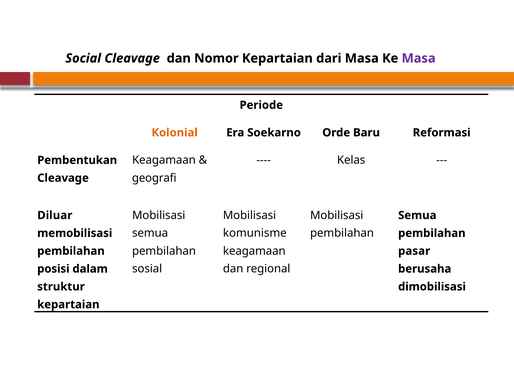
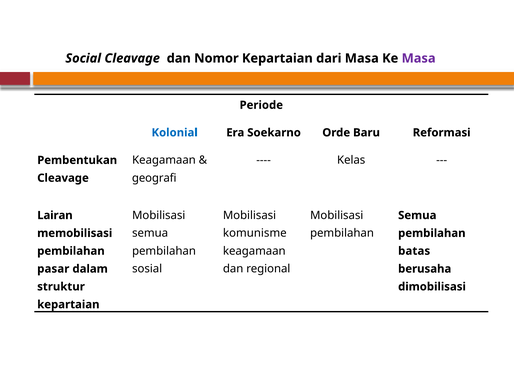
Kolonial colour: orange -> blue
Diluar: Diluar -> Lairan
pasar: pasar -> batas
posisi: posisi -> pasar
